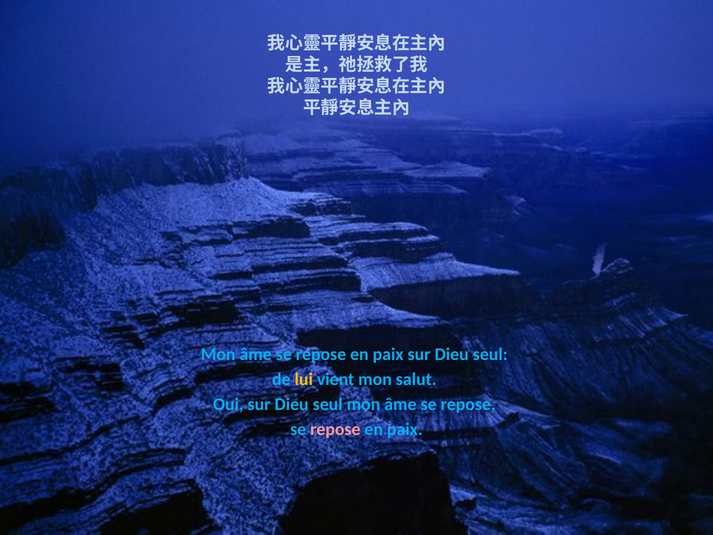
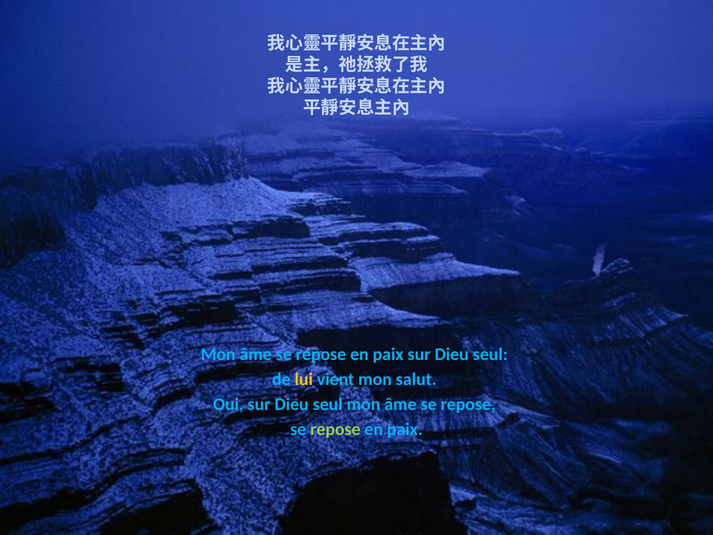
repose at (335, 429) colour: pink -> light green
